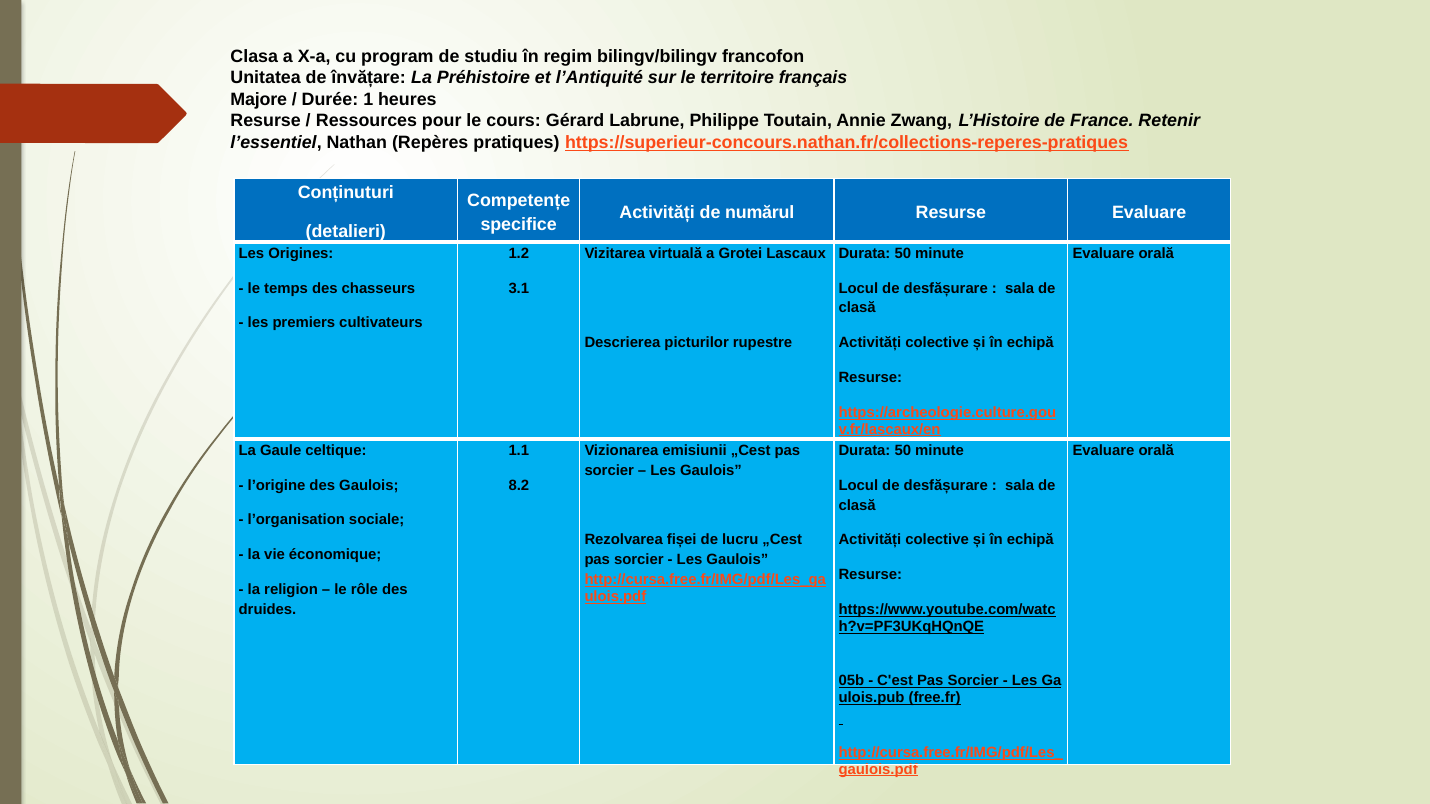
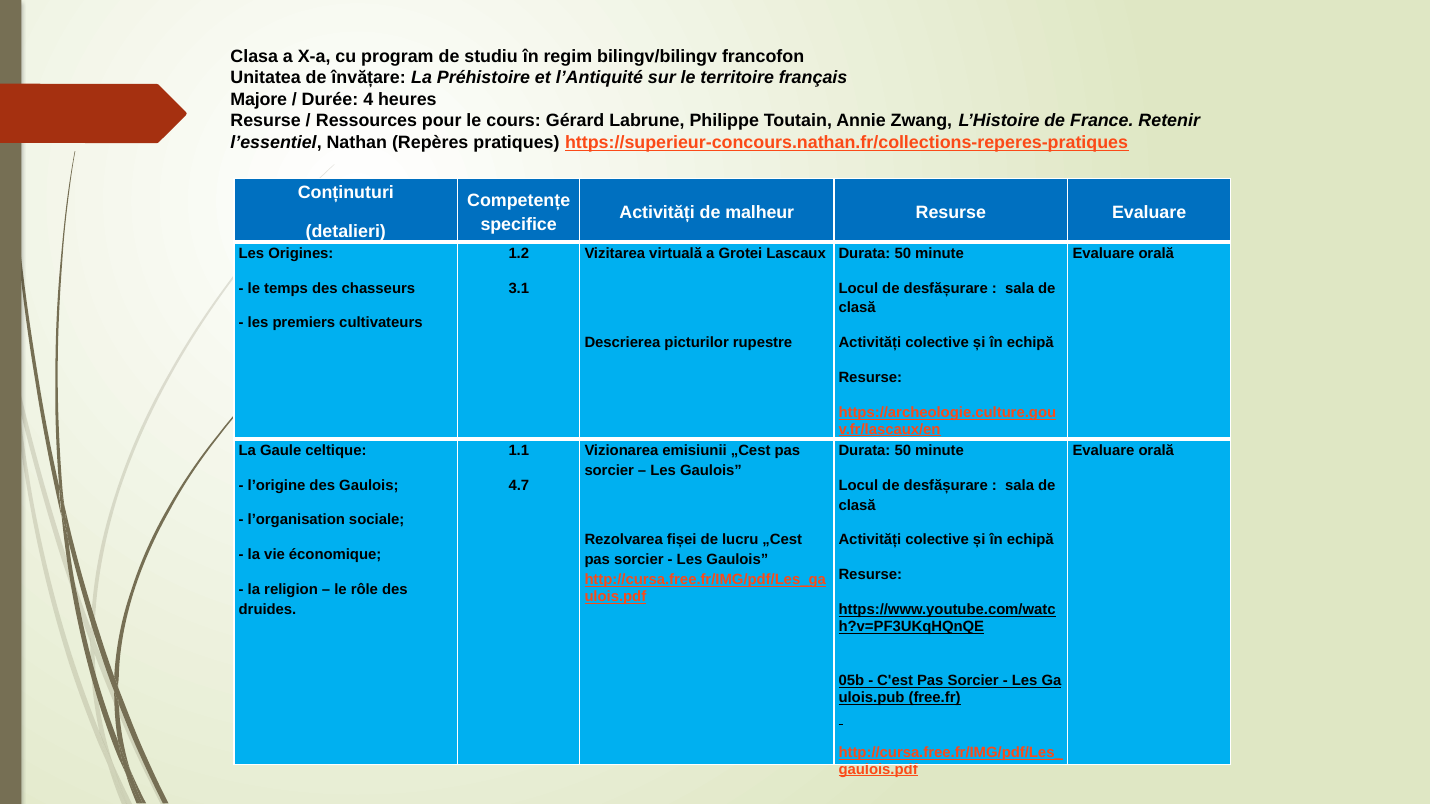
1: 1 -> 4
numărul: numărul -> malheur
8.2: 8.2 -> 4.7
